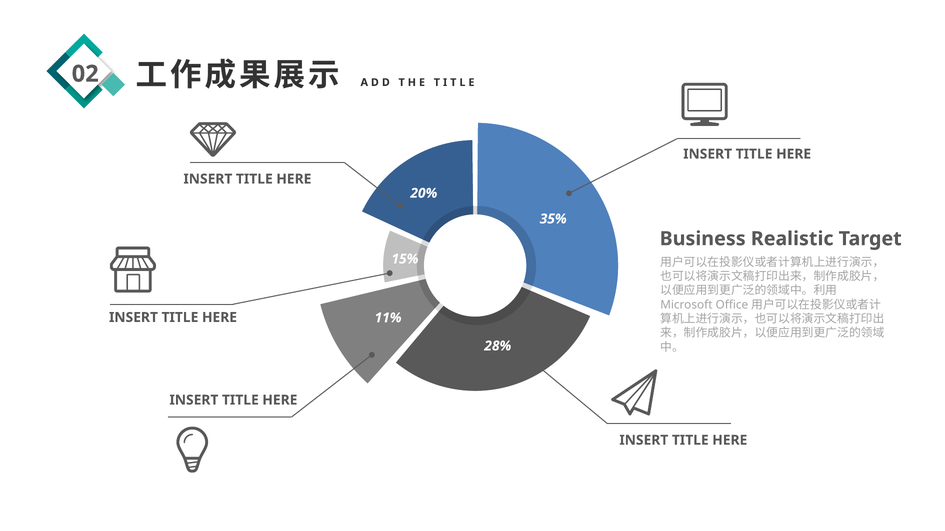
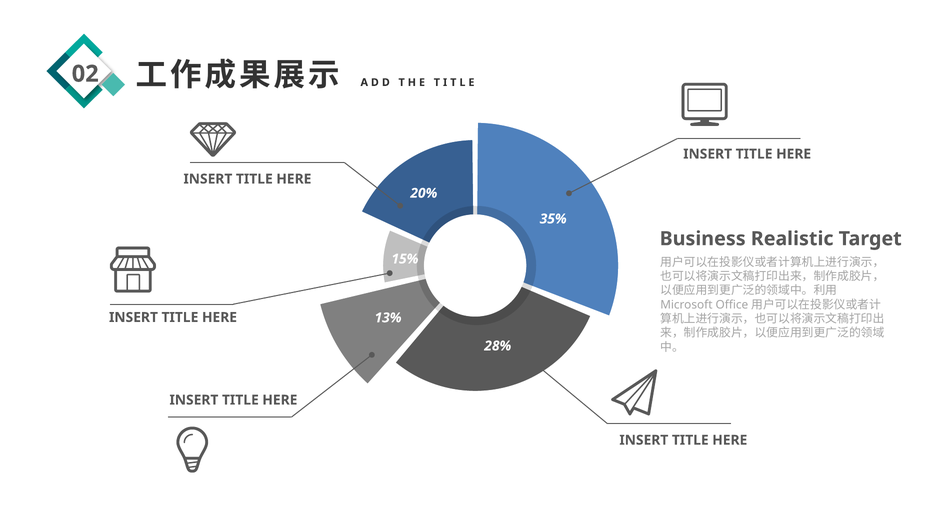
11%: 11% -> 13%
